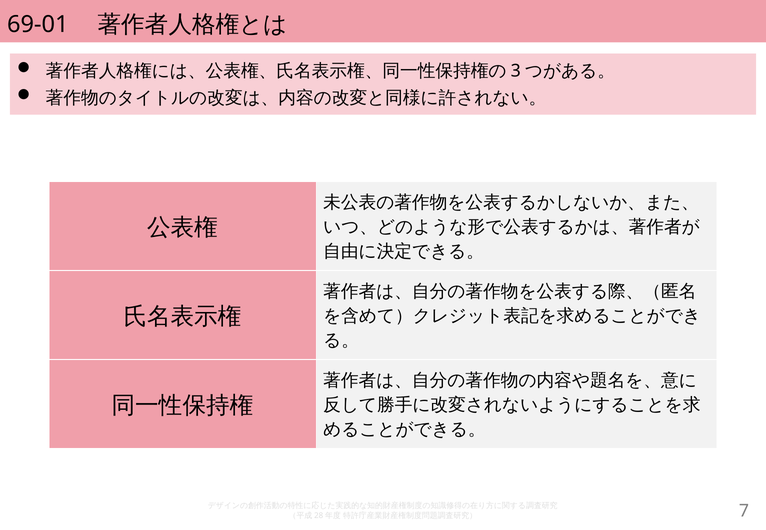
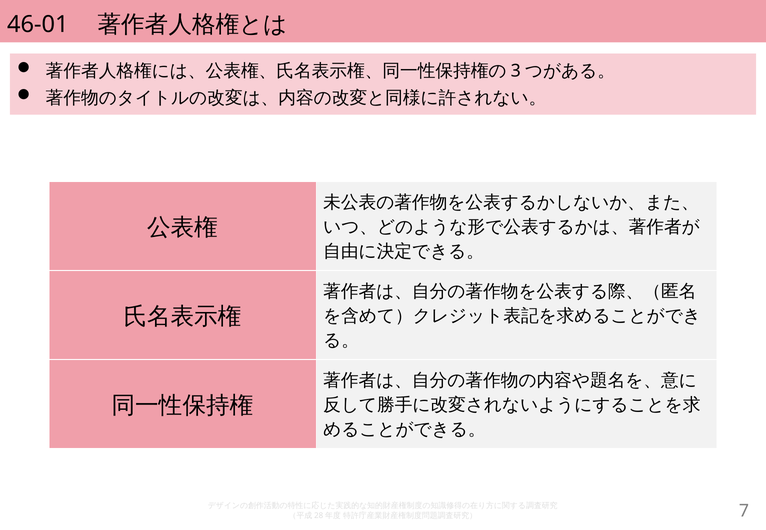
69-01: 69-01 -> 46-01
